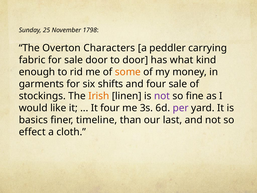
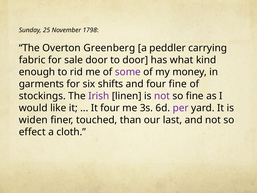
Characters: Characters -> Greenberg
some colour: orange -> purple
four sale: sale -> fine
Irish colour: orange -> purple
basics: basics -> widen
timeline: timeline -> touched
